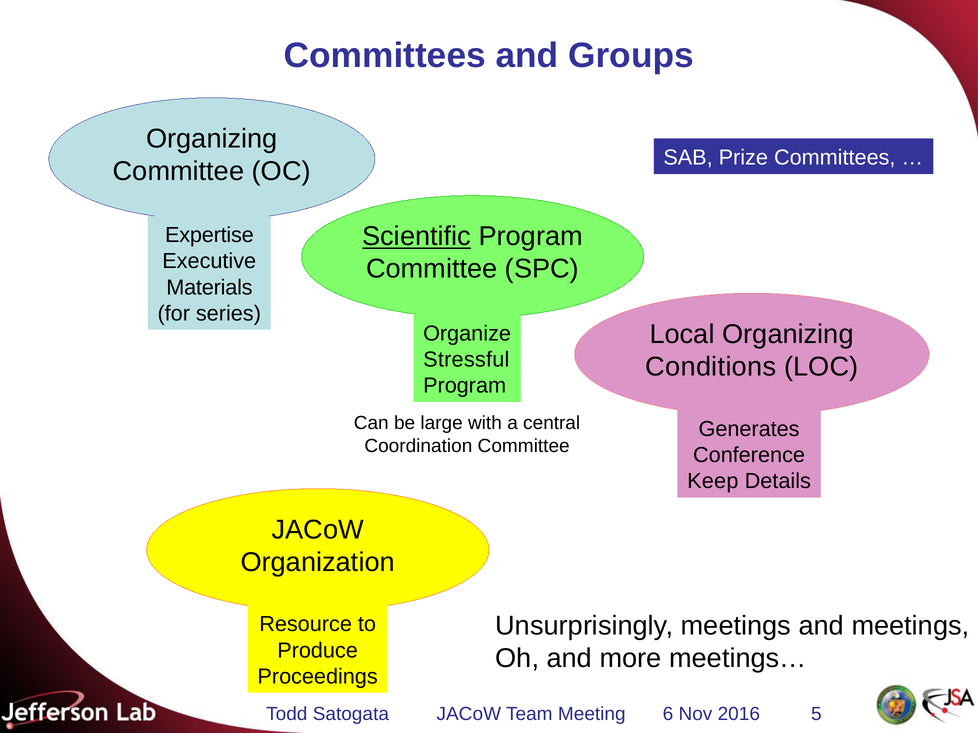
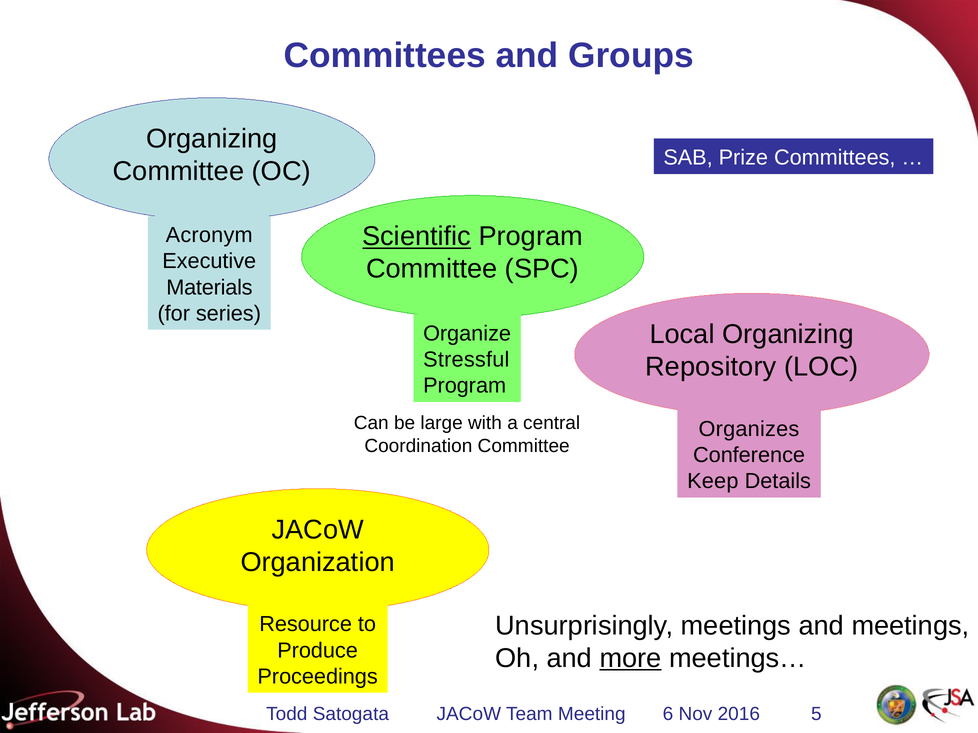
Expertise: Expertise -> Acronym
Conditions: Conditions -> Repository
Generates: Generates -> Organizes
more underline: none -> present
